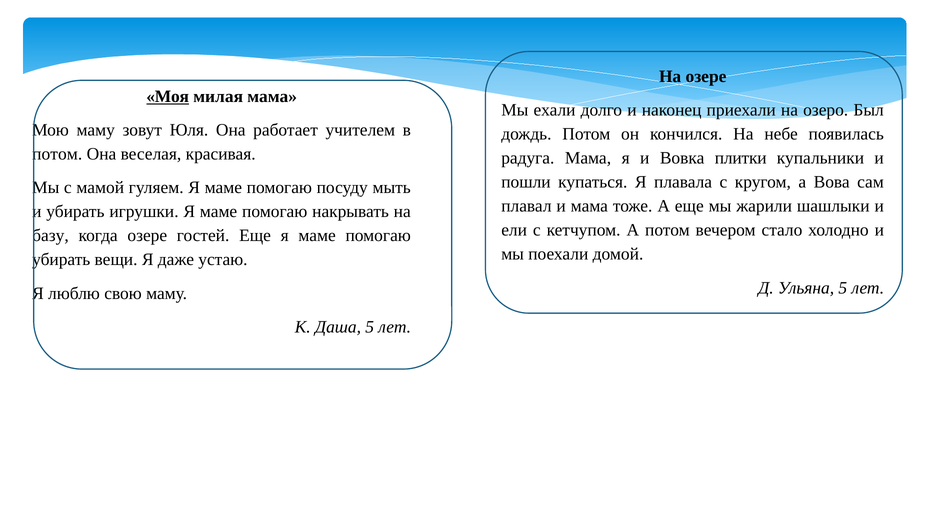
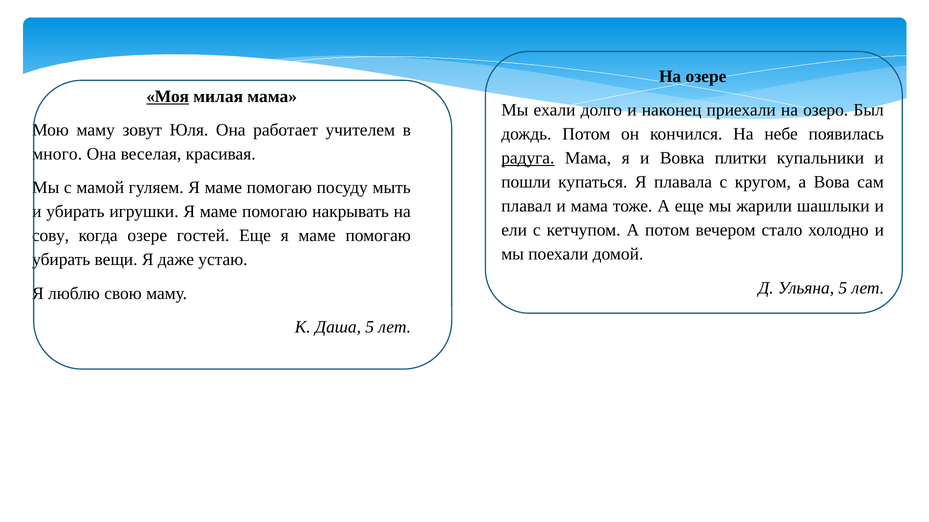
потом at (57, 154): потом -> много
радуга underline: none -> present
базу: базу -> сову
